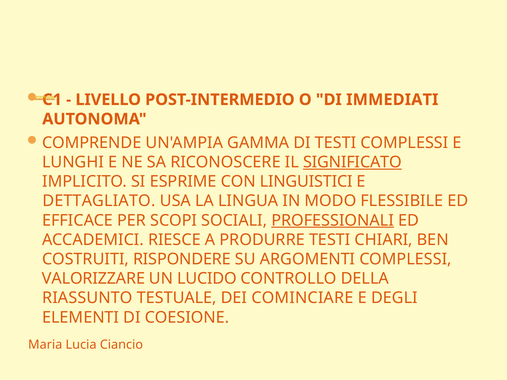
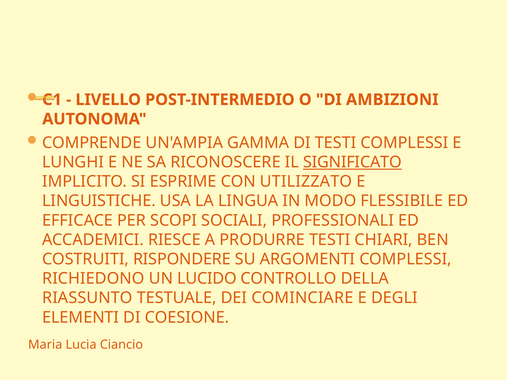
IMMEDIATI: IMMEDIATI -> AMBIZIONI
LINGUISTICI: LINGUISTICI -> UTILIZZATO
DETTAGLIATO: DETTAGLIATO -> LINGUISTICHE
PROFESSIONALI underline: present -> none
VALORIZZARE: VALORIZZARE -> RICHIEDONO
